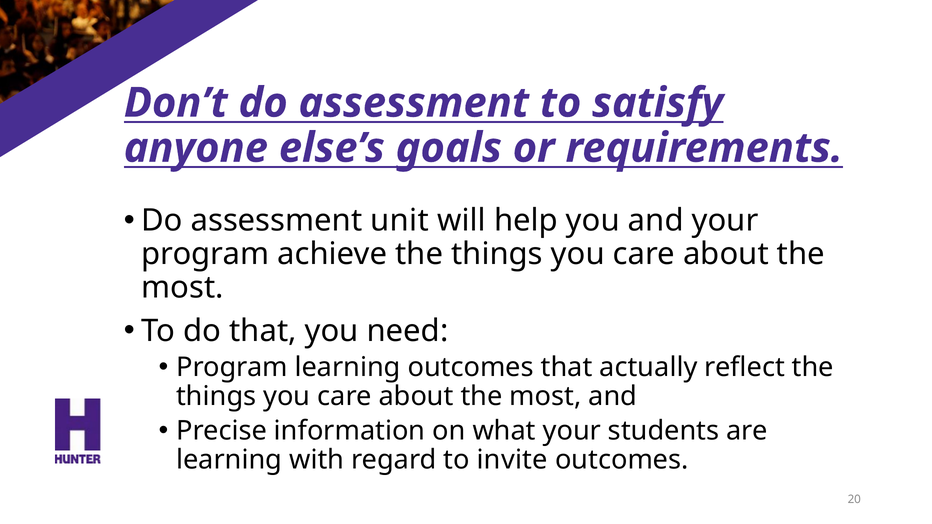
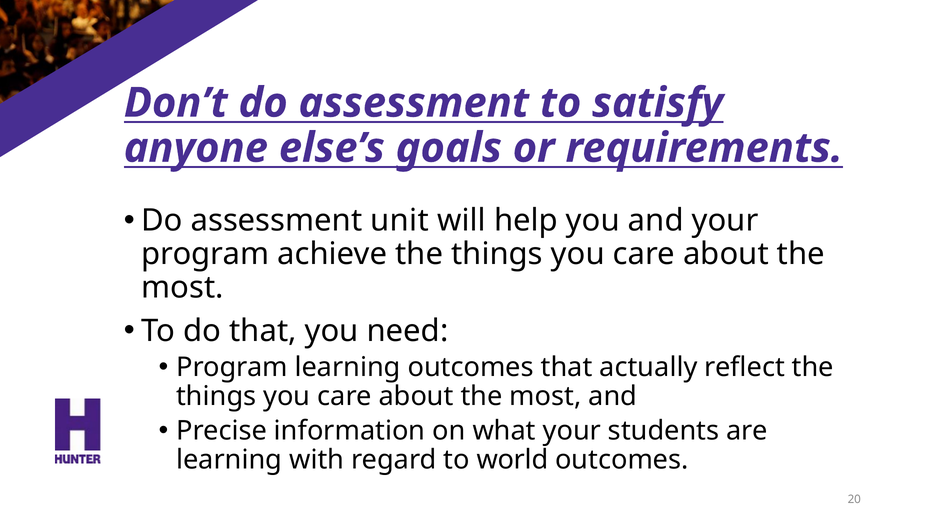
invite: invite -> world
